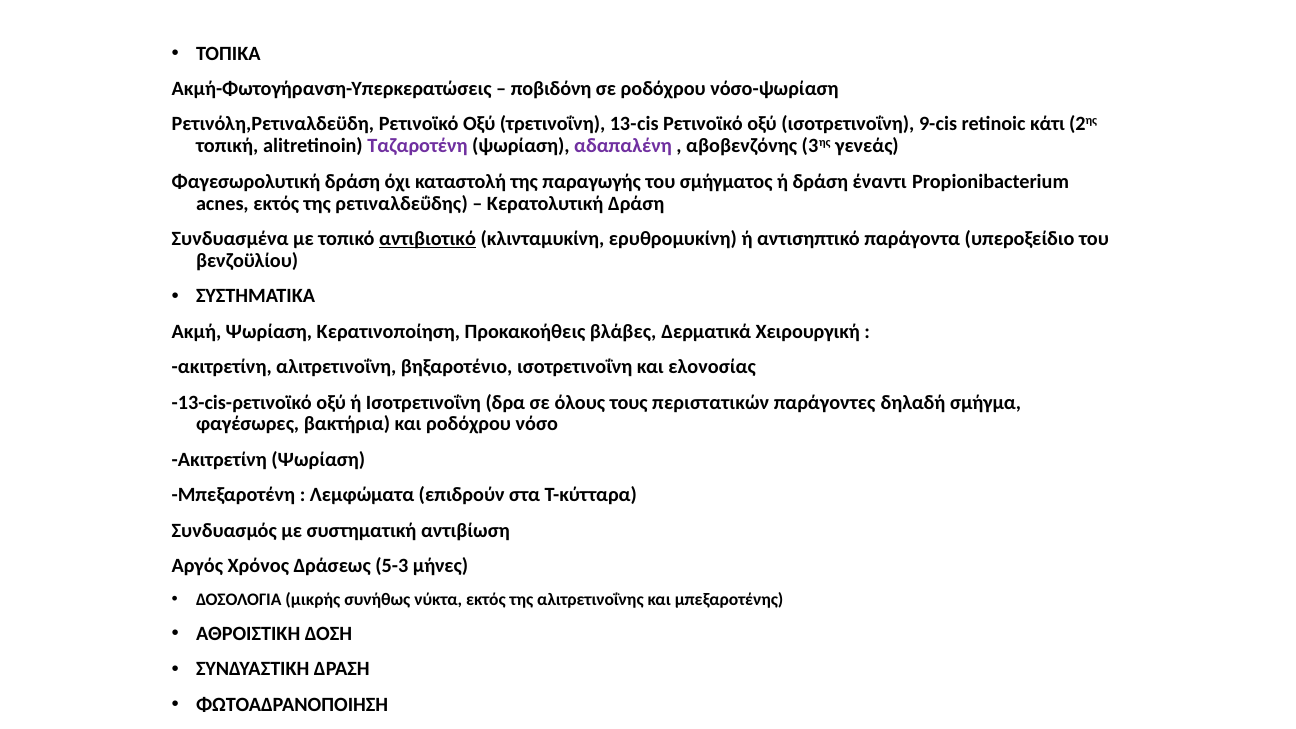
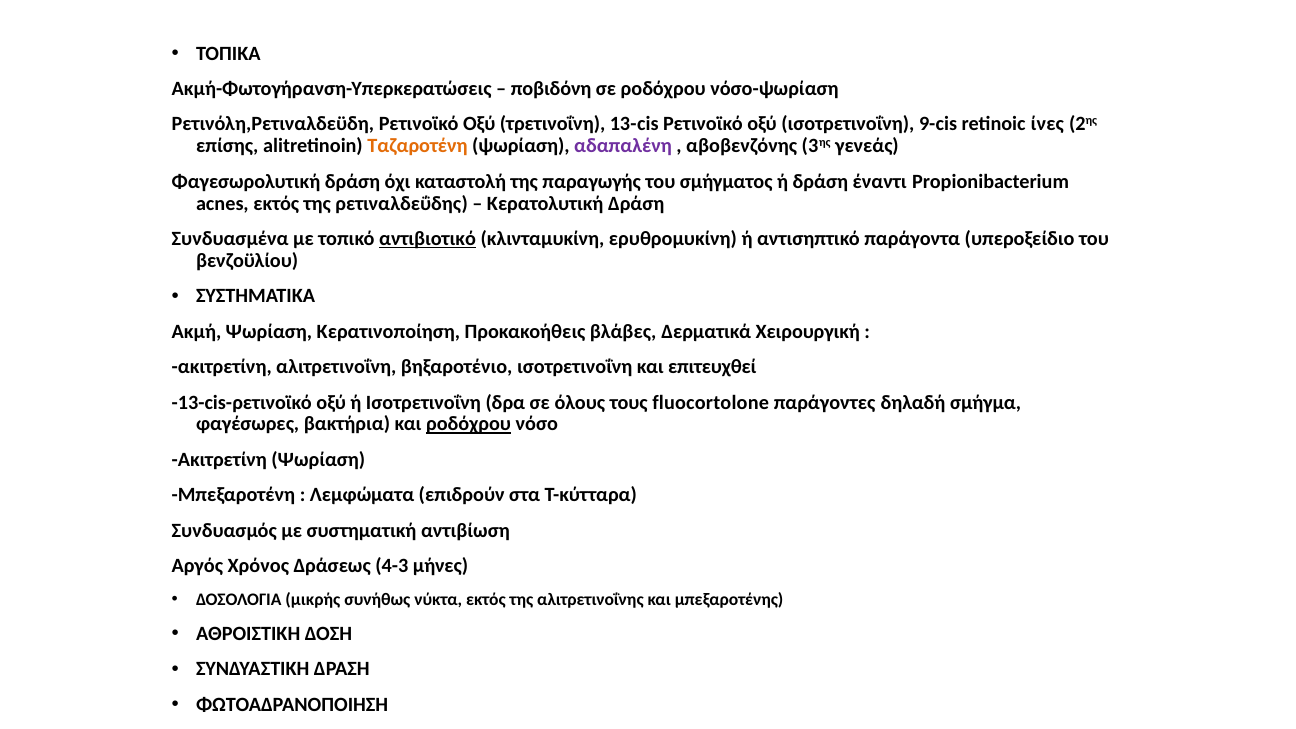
κάτι: κάτι -> ίνες
τοπική: τοπική -> επίσης
Ταζαροτένη colour: purple -> orange
ελονοσίας: ελονοσίας -> επιτευχθεί
περιστατικών: περιστατικών -> fluocortolone
ροδόχρου at (469, 424) underline: none -> present
5-3: 5-3 -> 4-3
